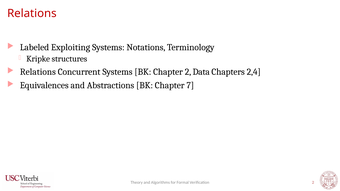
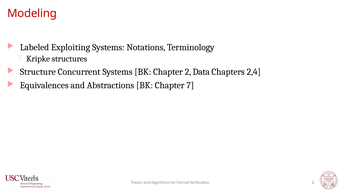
Relations at (32, 13): Relations -> Modeling
Relations at (38, 72): Relations -> Structure
